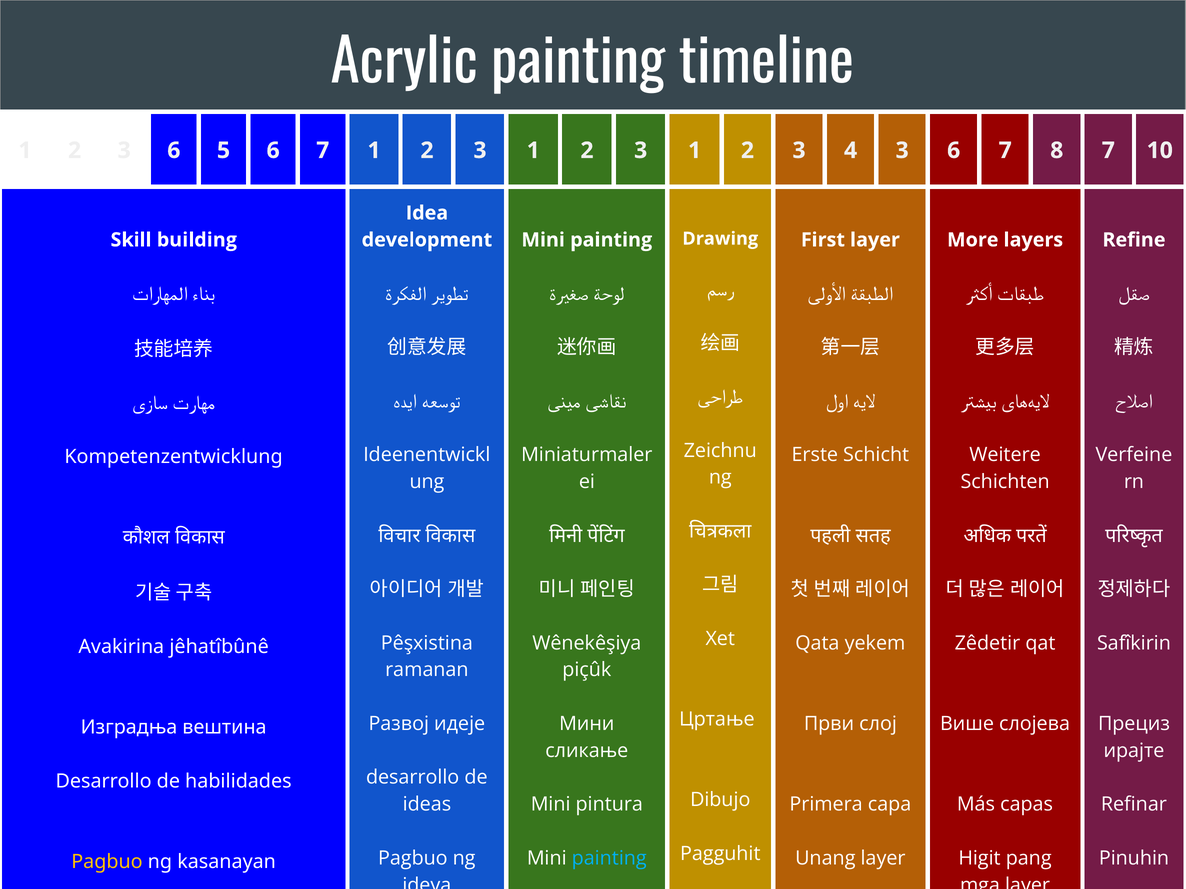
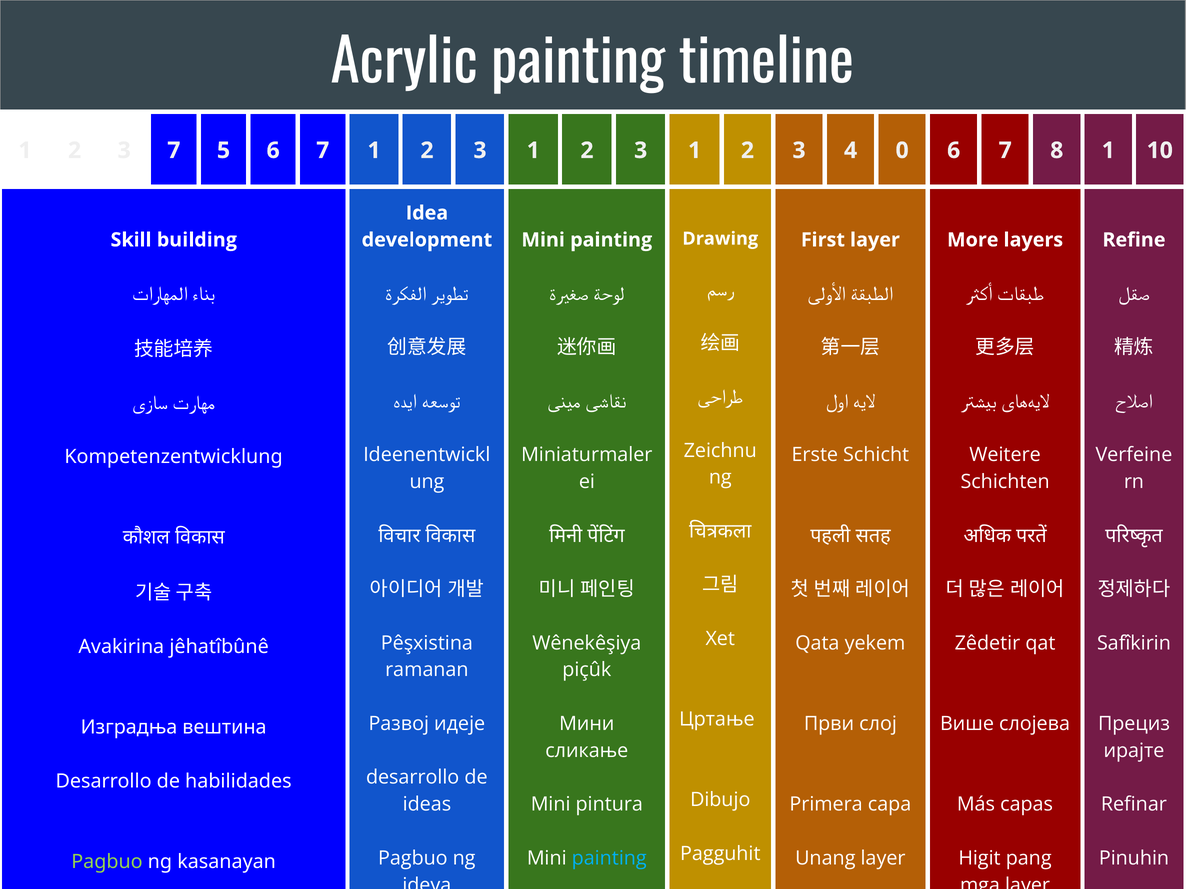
2 3 6: 6 -> 7
4 3: 3 -> 0
8 7: 7 -> 1
Pagbuo at (107, 862) colour: yellow -> light green
